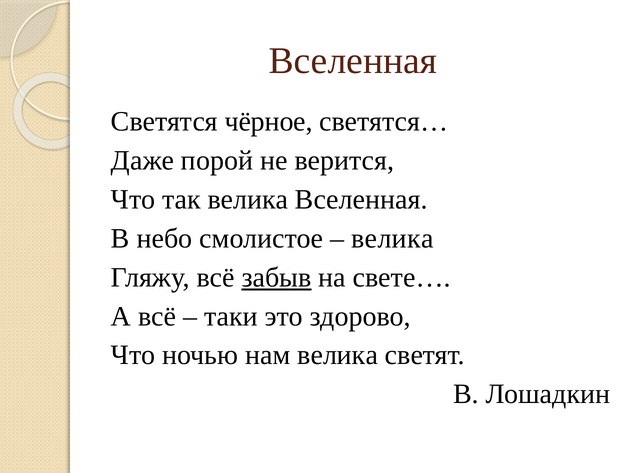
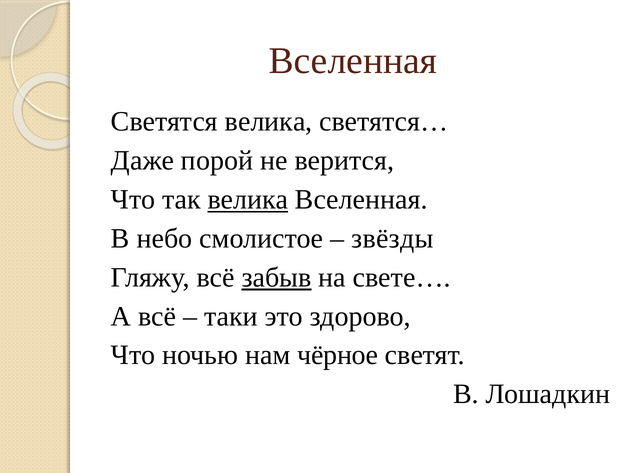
Светятся чёрное: чёрное -> велика
велика at (248, 200) underline: none -> present
велика at (392, 239): велика -> звёзды
нам велика: велика -> чёрное
